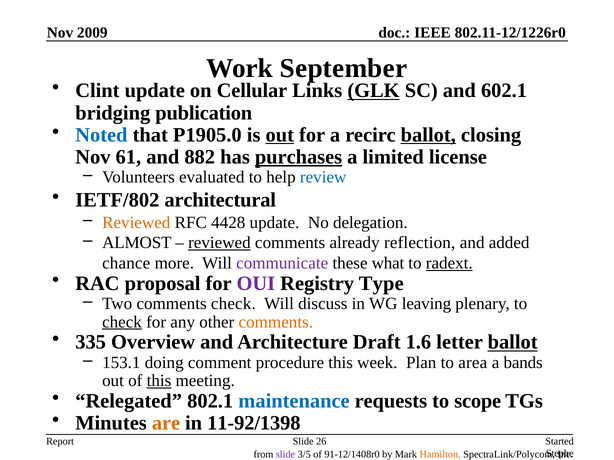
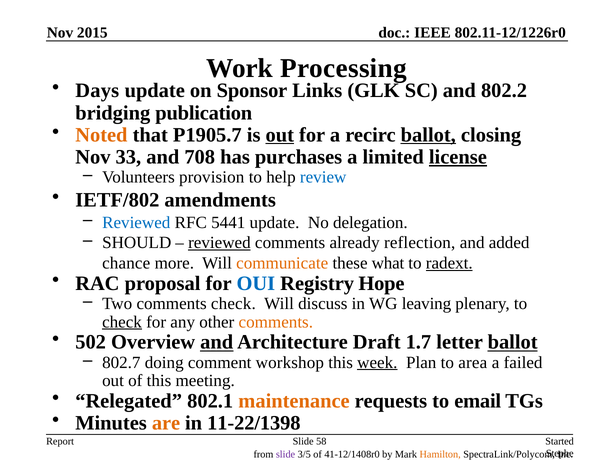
2009: 2009 -> 2015
September: September -> Processing
Clint: Clint -> Days
Cellular: Cellular -> Sponsor
GLK underline: present -> none
602.1: 602.1 -> 802.2
Noted colour: blue -> orange
P1905.0: P1905.0 -> P1905.7
61: 61 -> 33
882: 882 -> 708
purchases underline: present -> none
license underline: none -> present
evaluated: evaluated -> provision
architectural: architectural -> amendments
Reviewed at (136, 223) colour: orange -> blue
4428: 4428 -> 5441
ALMOST: ALMOST -> SHOULD
communicate colour: purple -> orange
OUI colour: purple -> blue
Type: Type -> Hope
335: 335 -> 502
and at (217, 342) underline: none -> present
1.6: 1.6 -> 1.7
153.1: 153.1 -> 802.7
procedure: procedure -> workshop
week underline: none -> present
bands: bands -> failed
this at (159, 381) underline: present -> none
maintenance colour: blue -> orange
scope: scope -> email
11-92/1398: 11-92/1398 -> 11-22/1398
26: 26 -> 58
91-12/1408r0: 91-12/1408r0 -> 41-12/1408r0
